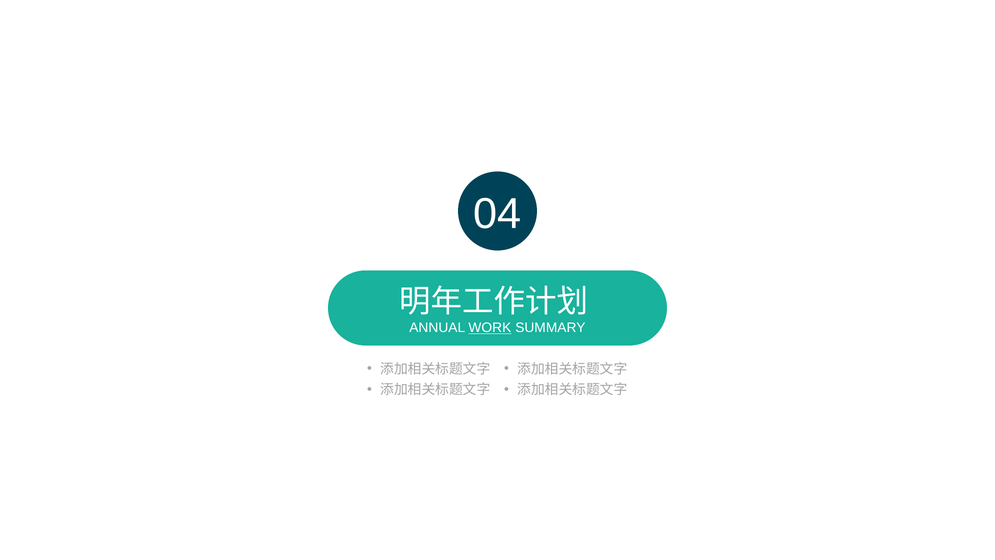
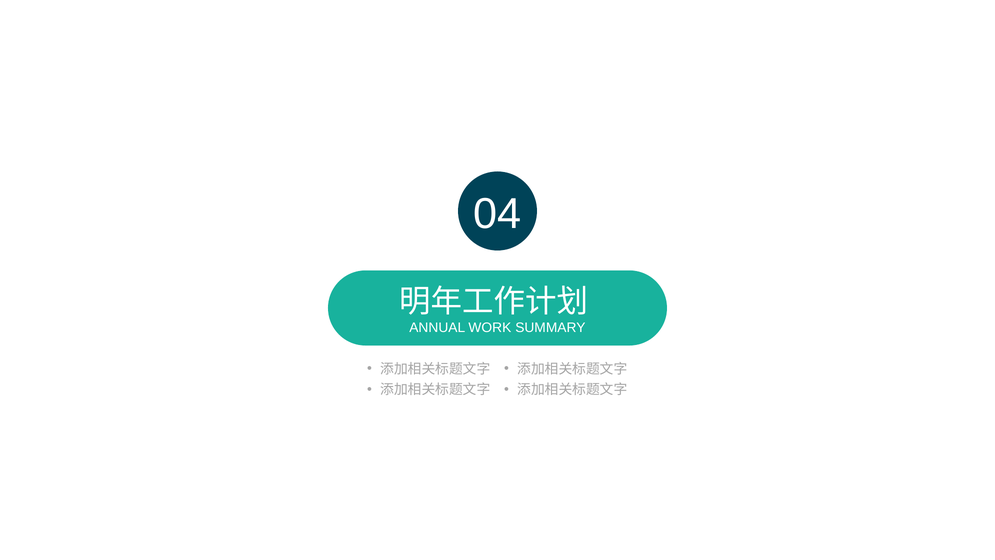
WORK underline: present -> none
